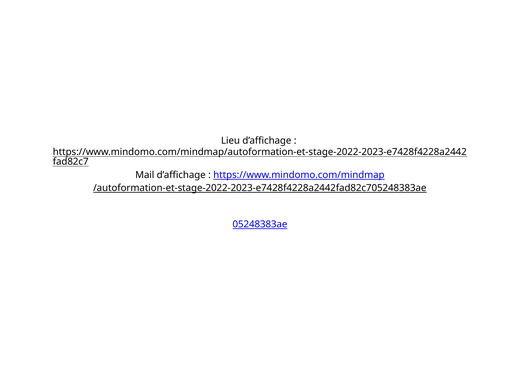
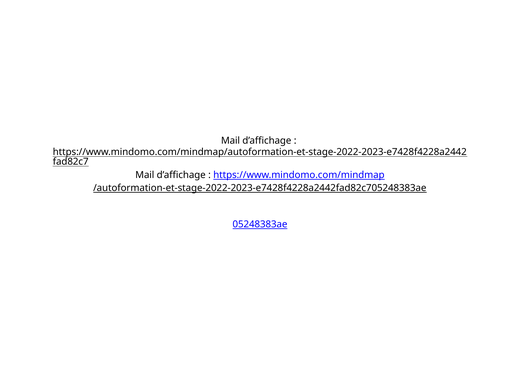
Lieu at (230, 141): Lieu -> Mail
